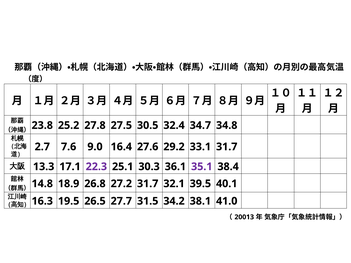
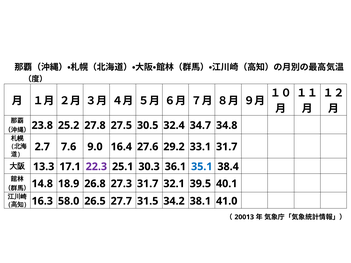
35.1 colour: purple -> blue
27.2: 27.2 -> 27.3
19.5: 19.5 -> 58.0
